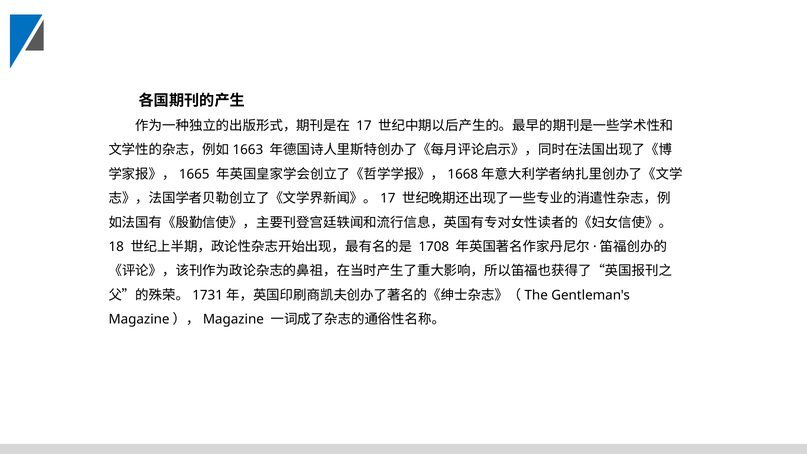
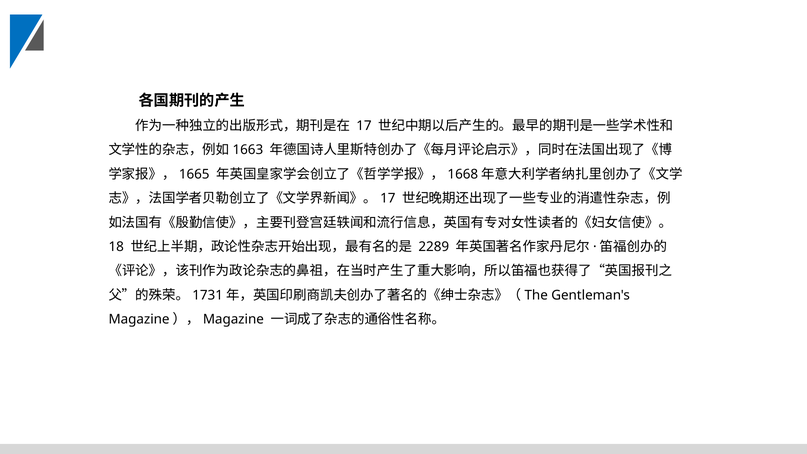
1708: 1708 -> 2289
